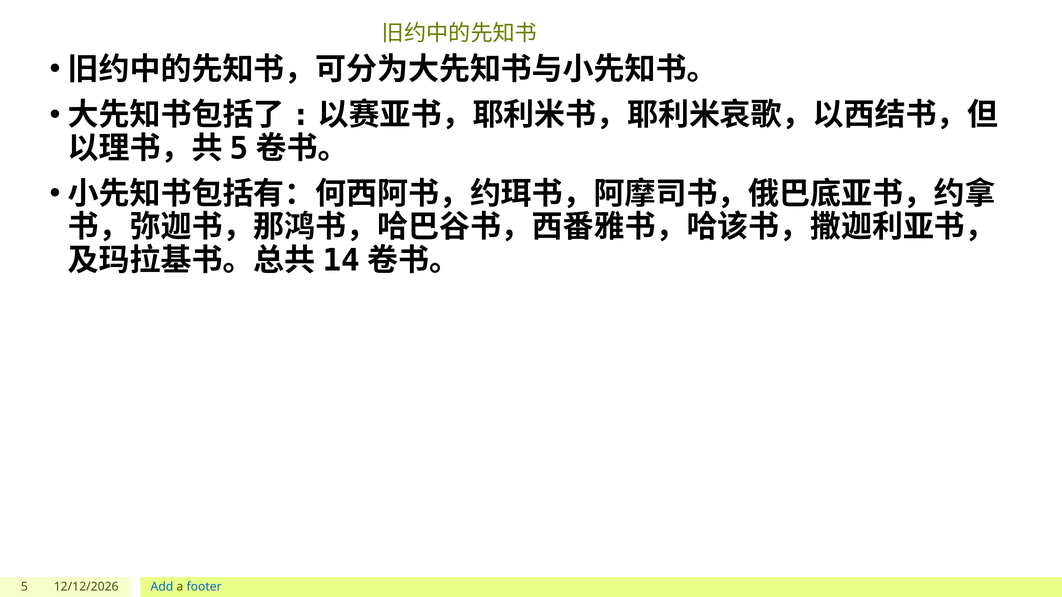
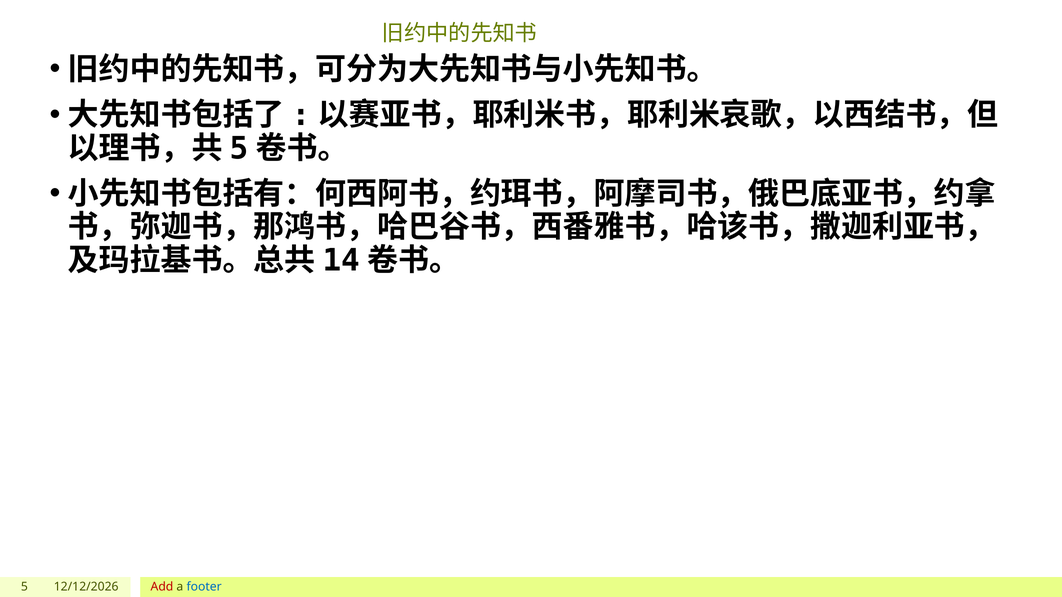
Add colour: blue -> red
